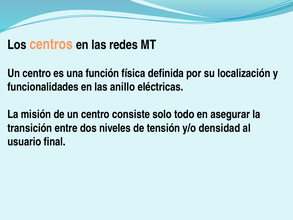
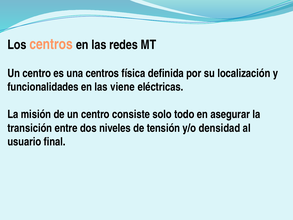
una función: función -> centros
anillo: anillo -> viene
